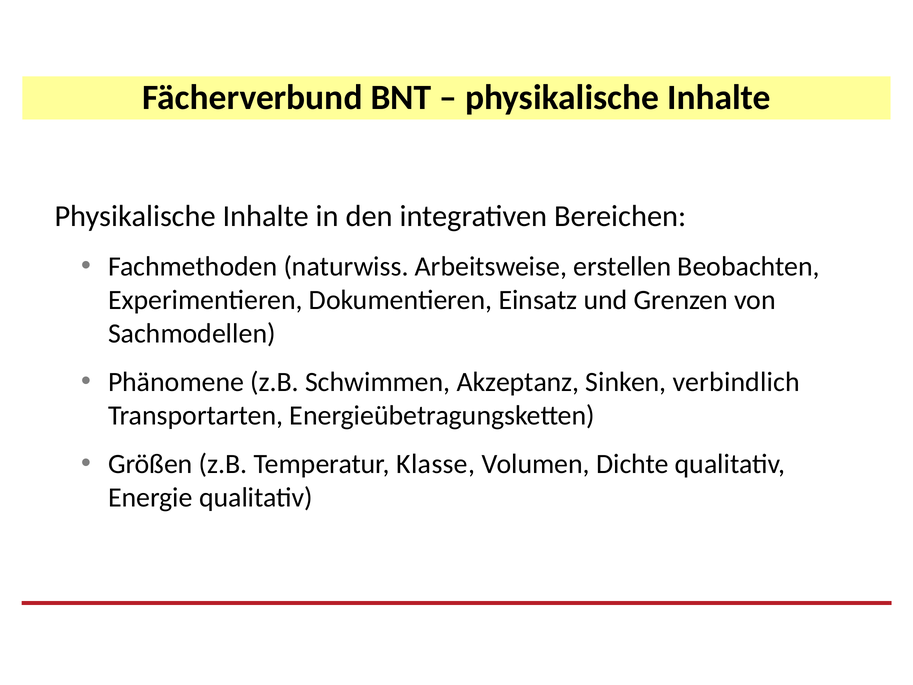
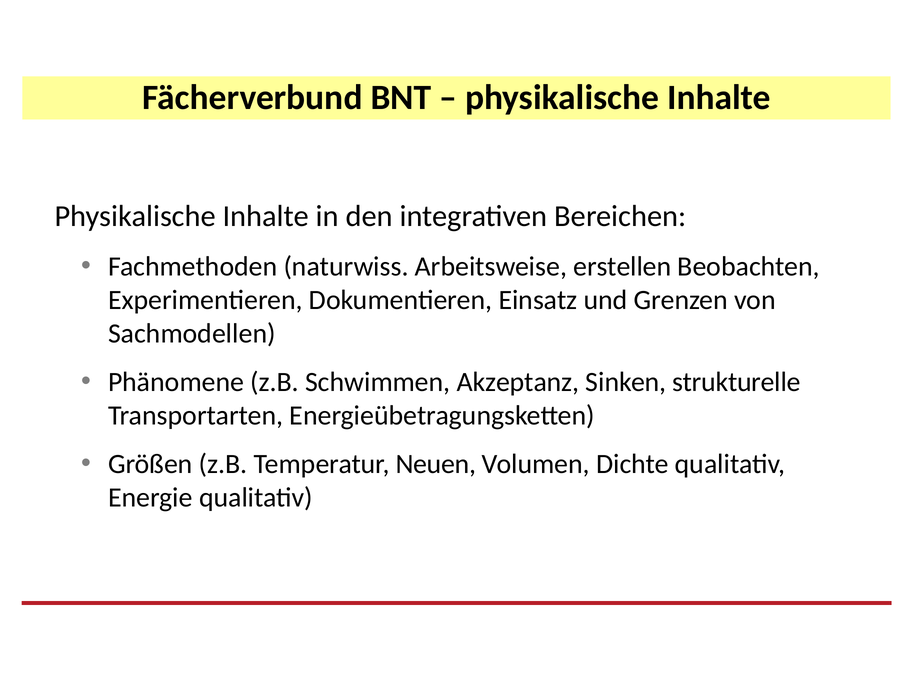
verbindlich: verbindlich -> strukturelle
Klasse: Klasse -> Neuen
